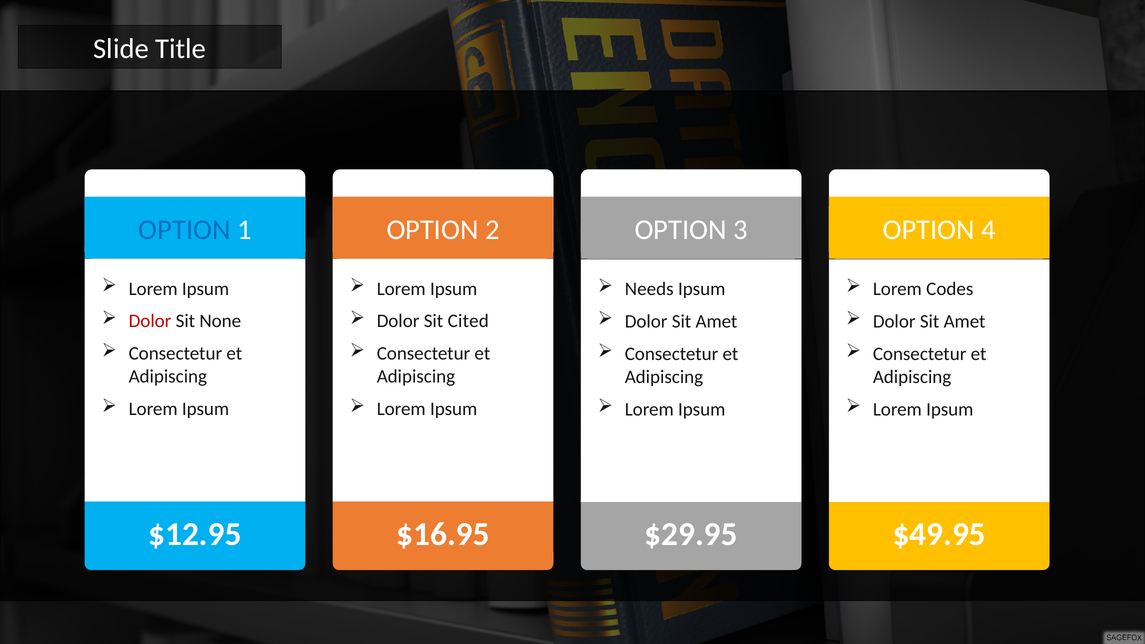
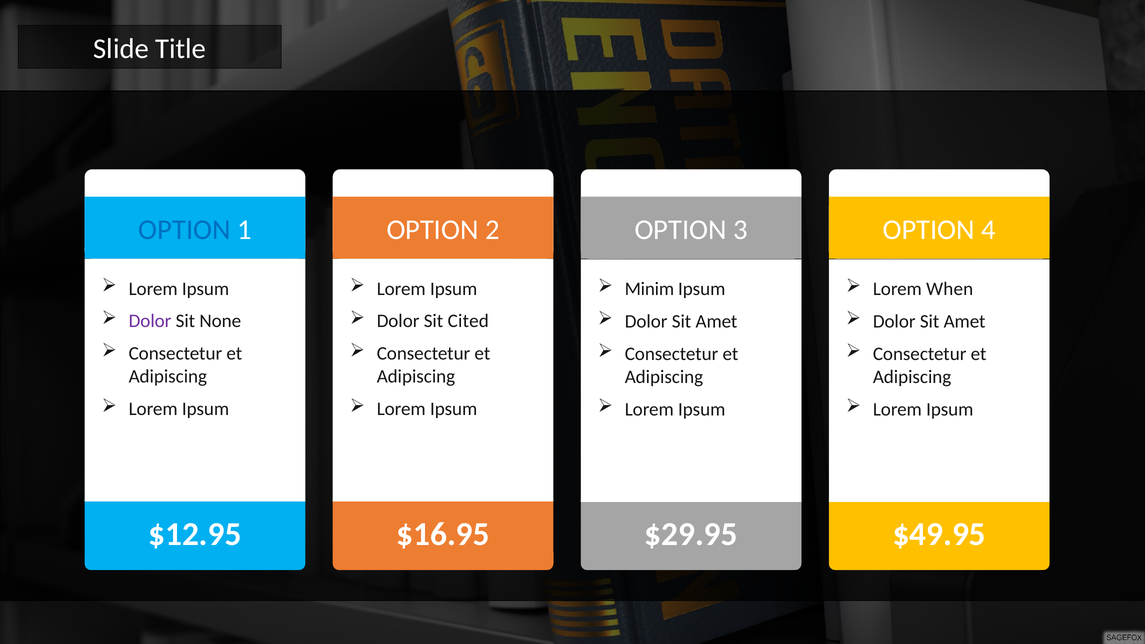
Needs: Needs -> Minim
Codes: Codes -> When
Dolor at (150, 321) colour: red -> purple
